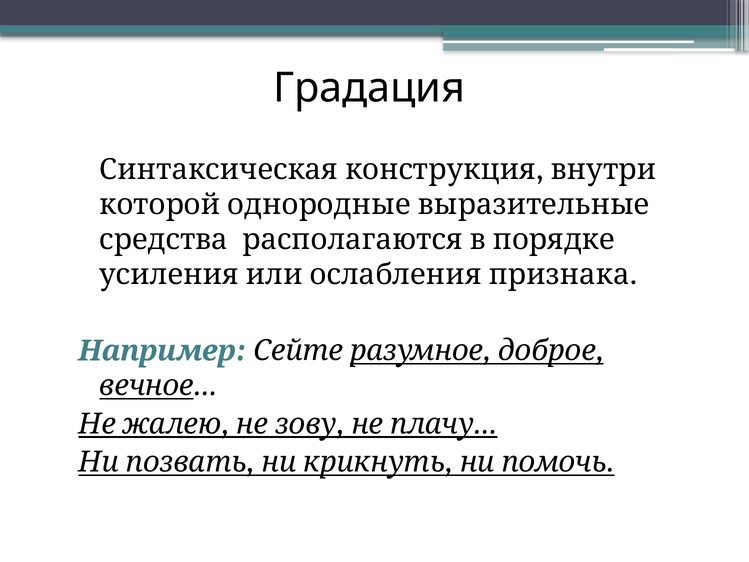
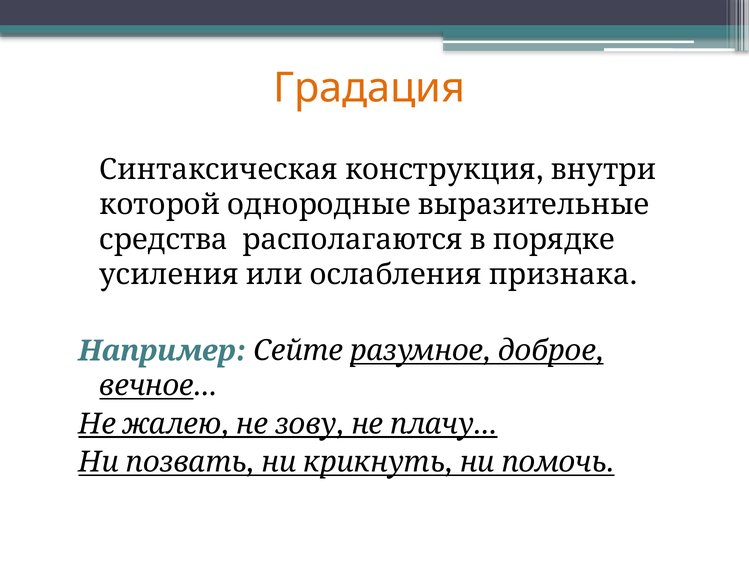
Градация colour: black -> orange
